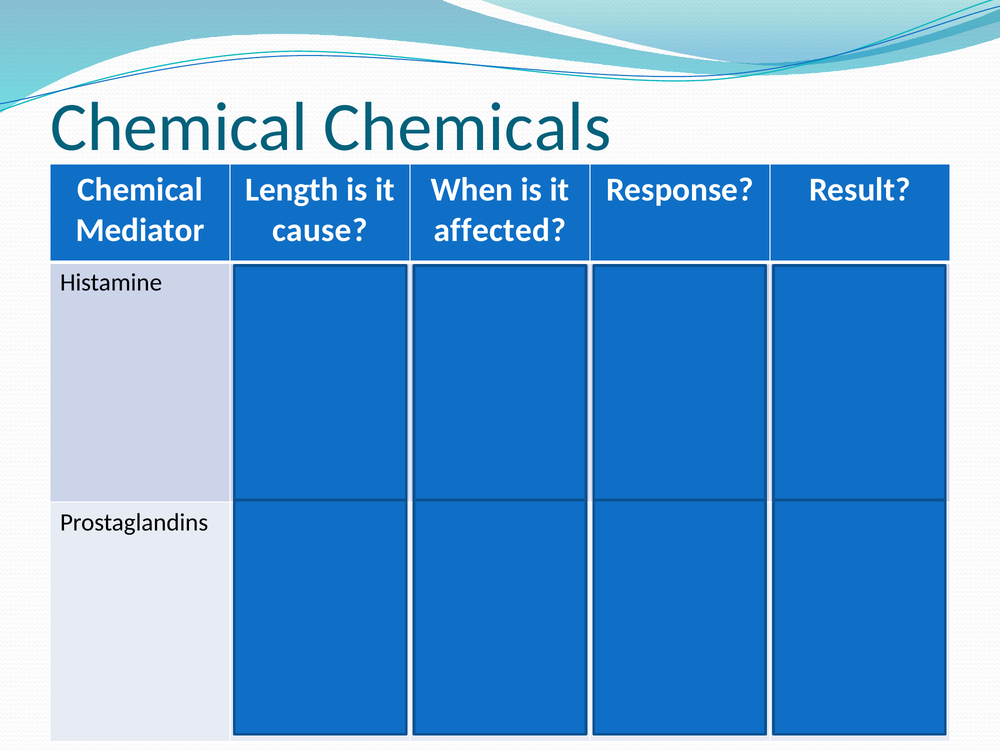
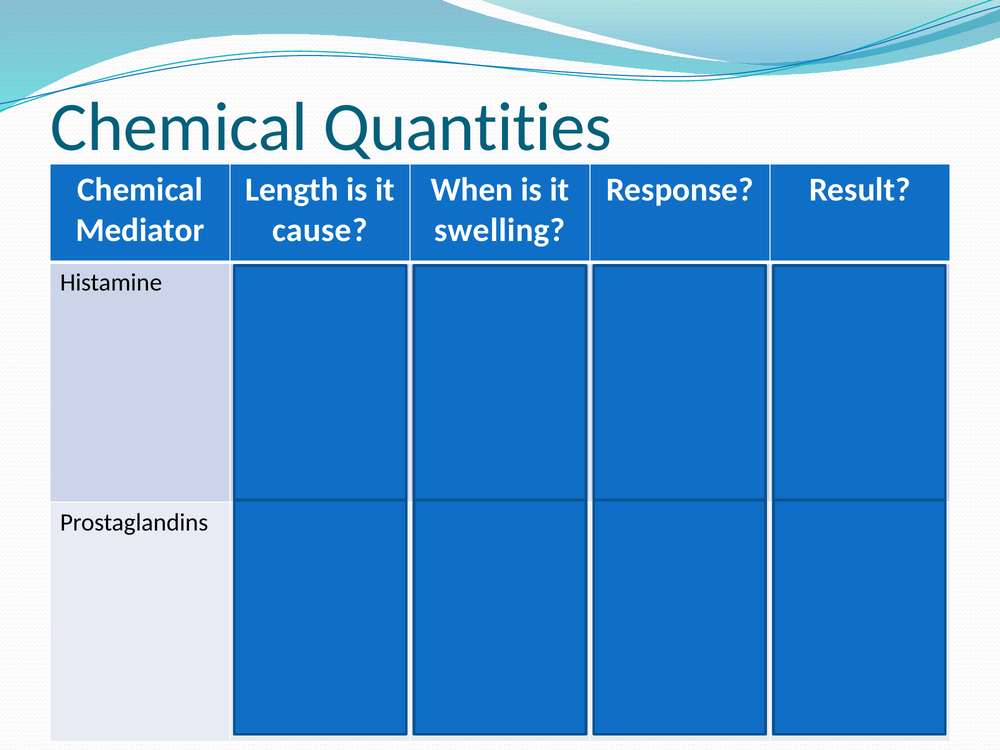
Chemicals: Chemicals -> Quantities
affected at (500, 230): affected -> swelling
